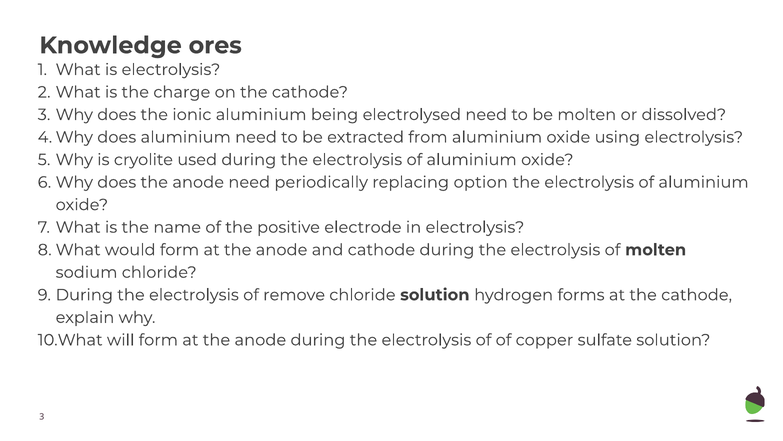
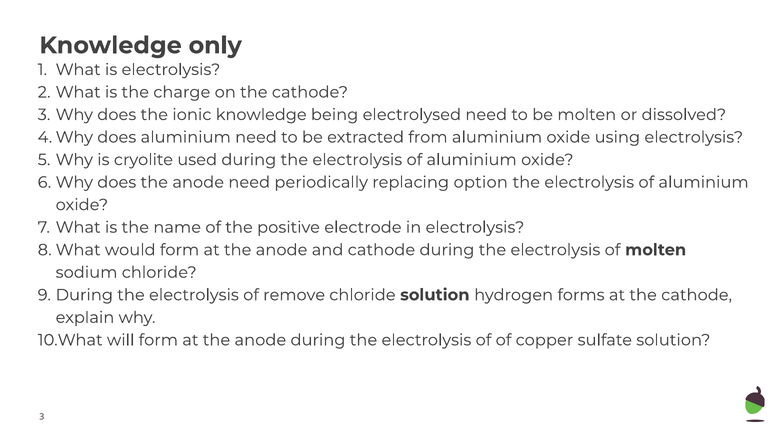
ores: ores -> only
ionic aluminium: aluminium -> knowledge
